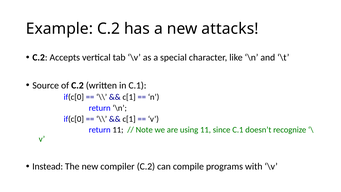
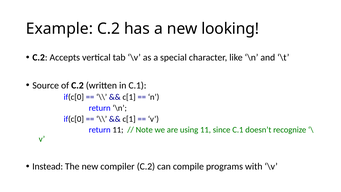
attacks: attacks -> looking
